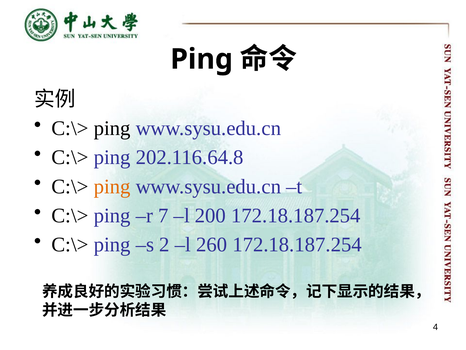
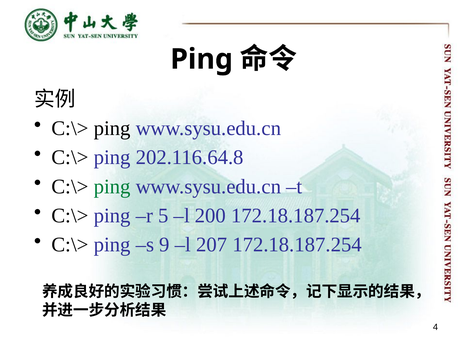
ping at (112, 186) colour: orange -> green
7: 7 -> 5
2: 2 -> 9
260: 260 -> 207
